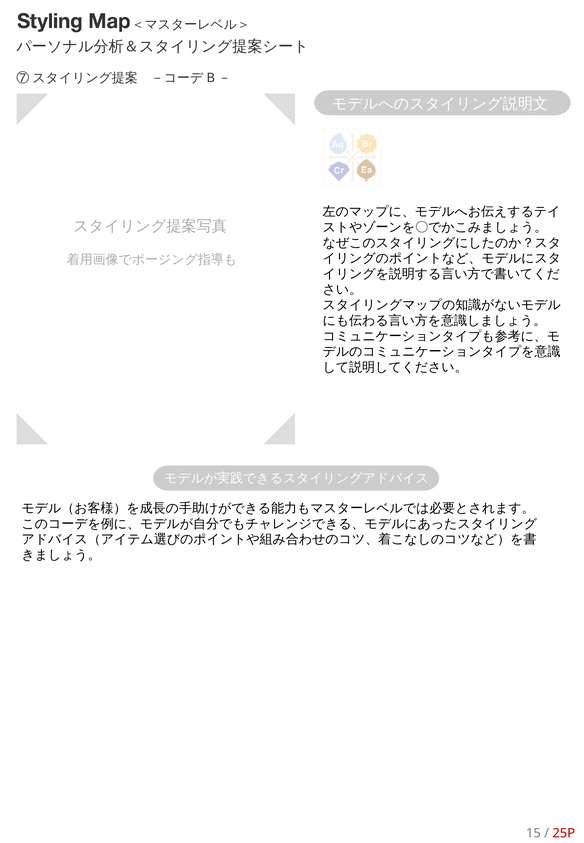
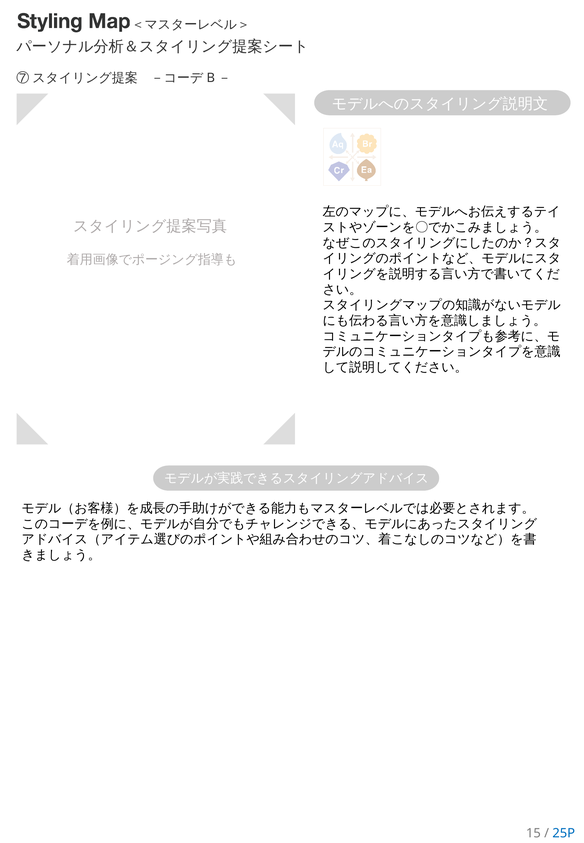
25P colour: red -> blue
